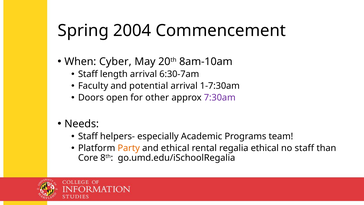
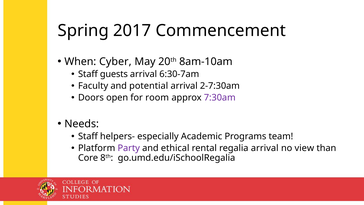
2004: 2004 -> 2017
length: length -> guests
1-7:30am: 1-7:30am -> 2-7:30am
other: other -> room
Party colour: orange -> purple
regalia ethical: ethical -> arrival
no staff: staff -> view
